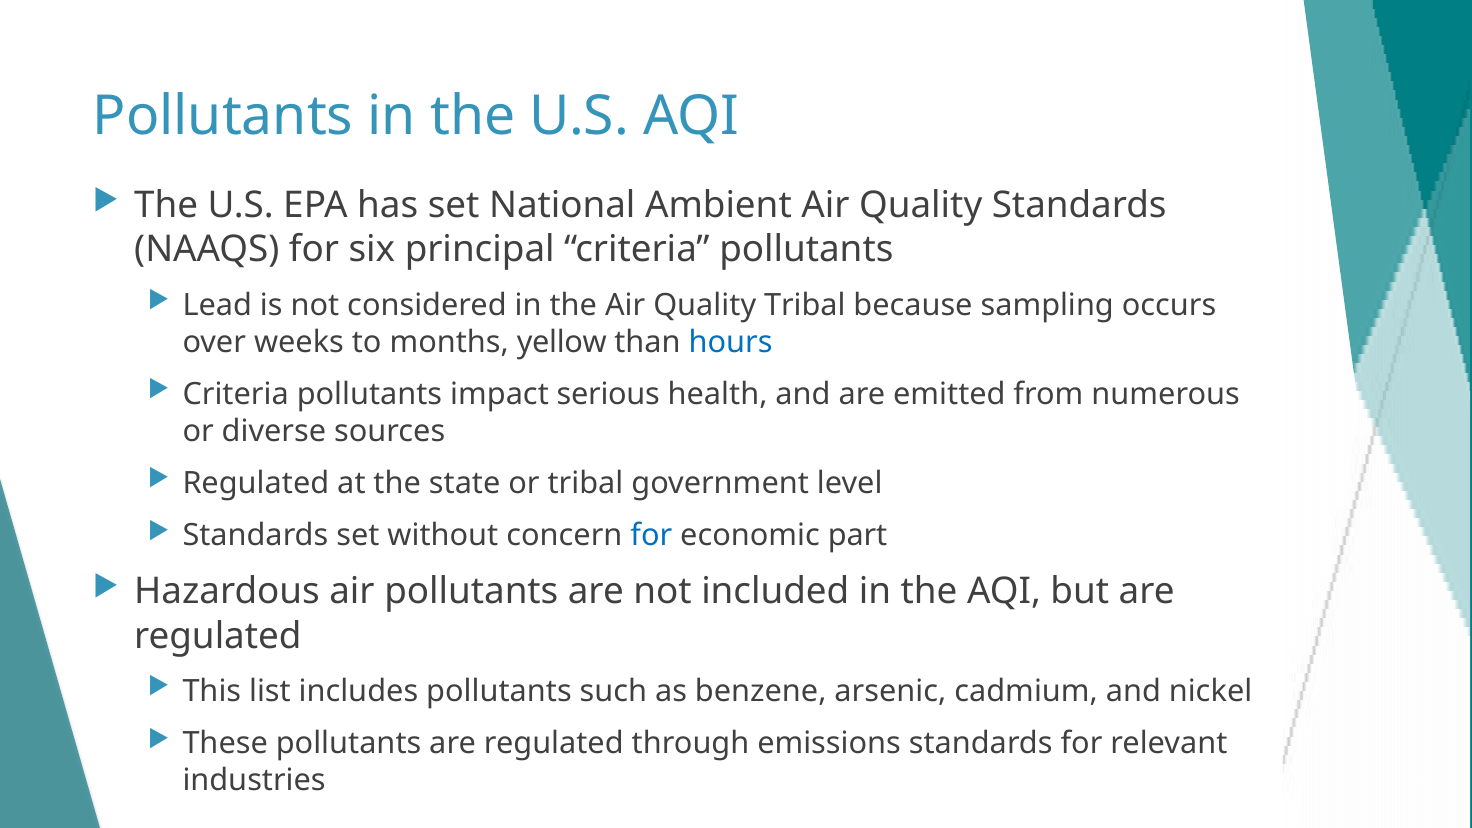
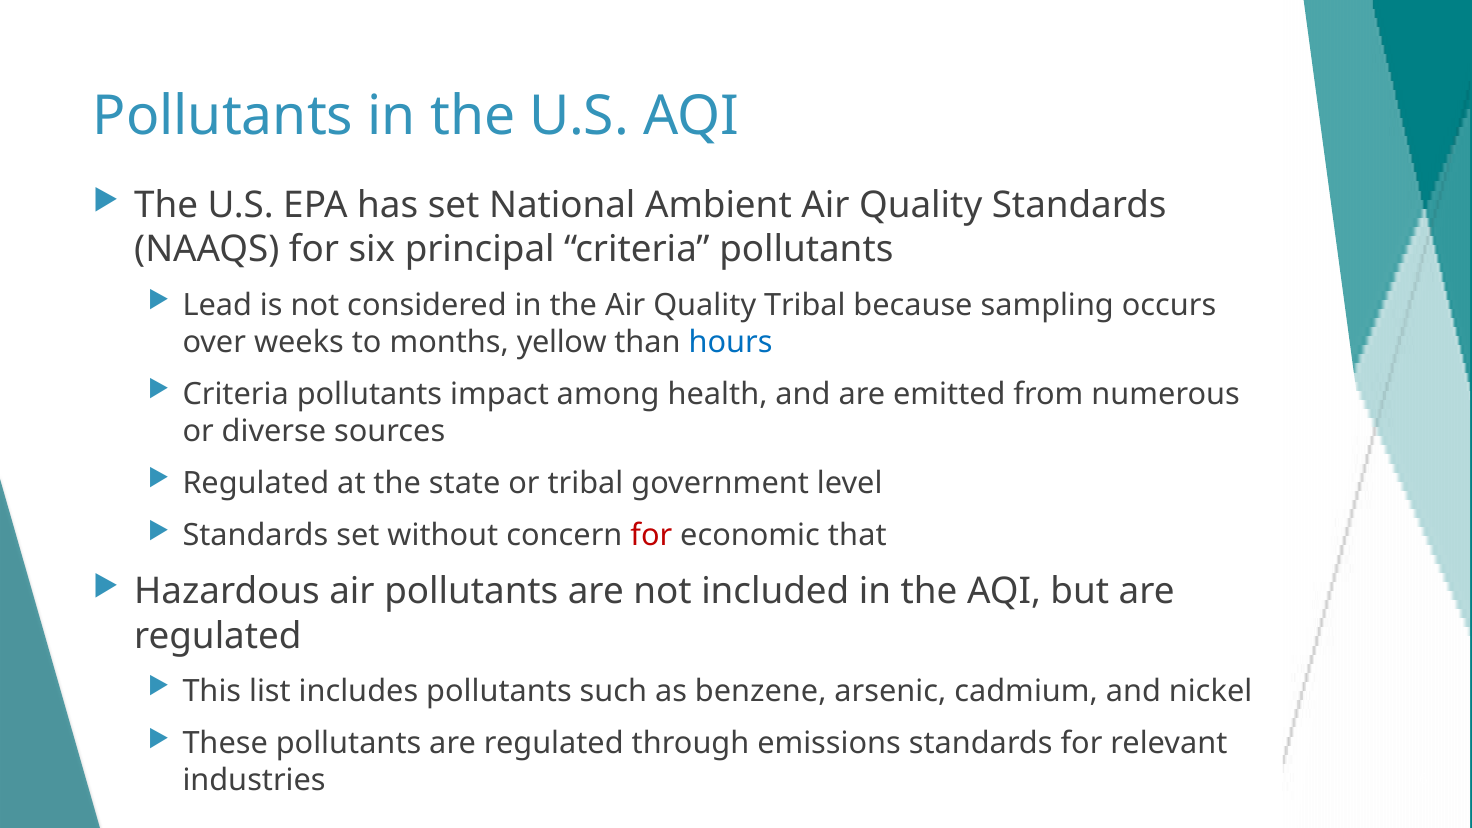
serious: serious -> among
for at (651, 536) colour: blue -> red
part: part -> that
